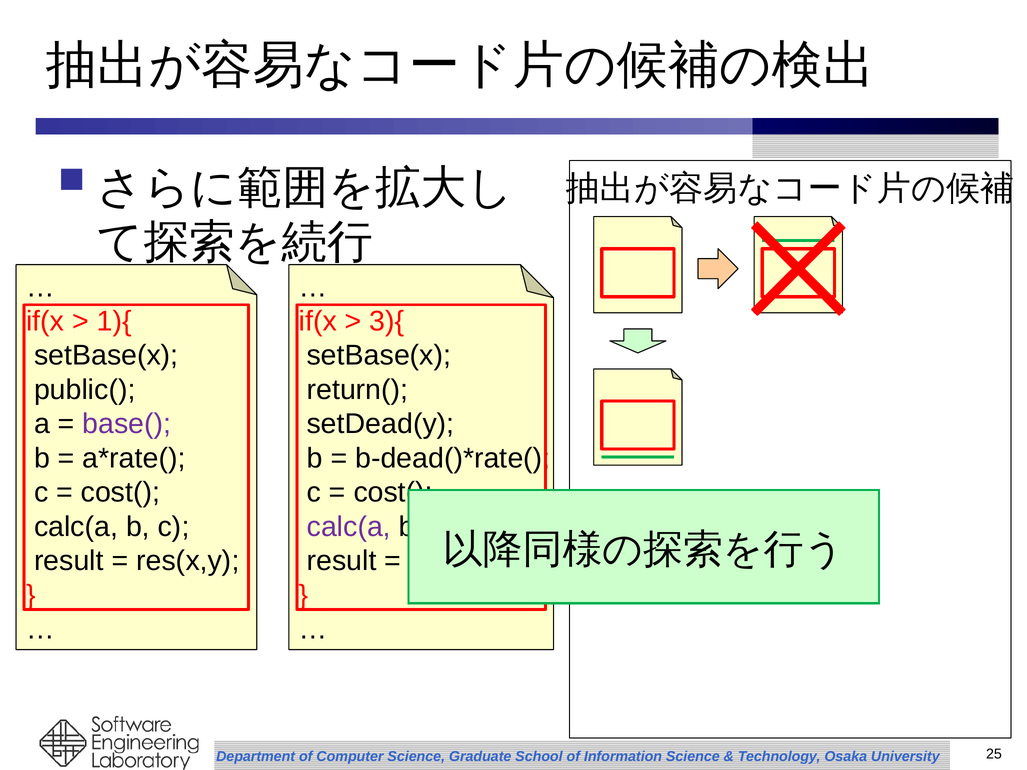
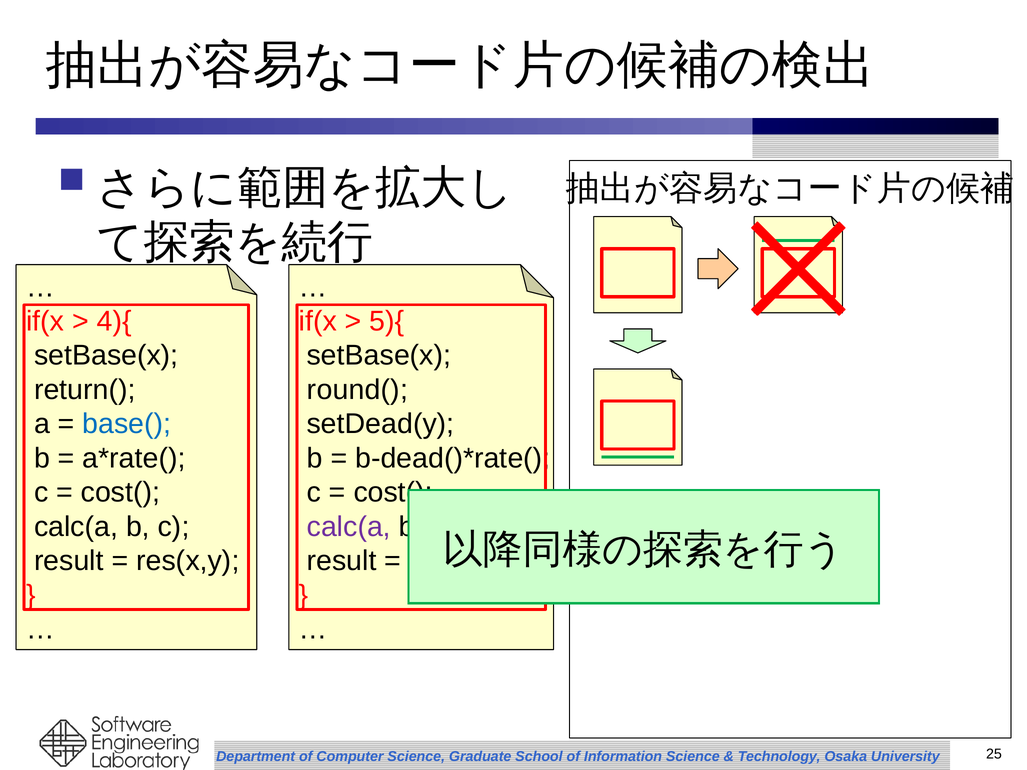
1){: 1){ -> 4){
3){: 3){ -> 5){
public(: public( -> return(
return(: return( -> round(
base( colour: purple -> blue
